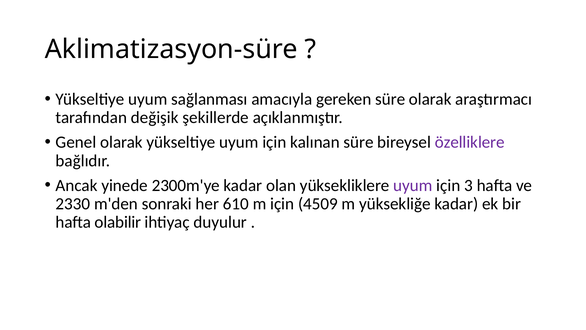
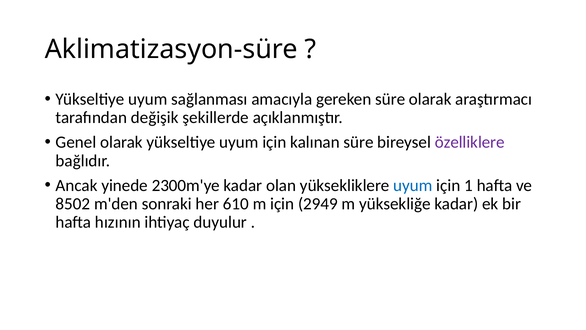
uyum at (413, 185) colour: purple -> blue
3: 3 -> 1
2330: 2330 -> 8502
4509: 4509 -> 2949
olabilir: olabilir -> hızının
